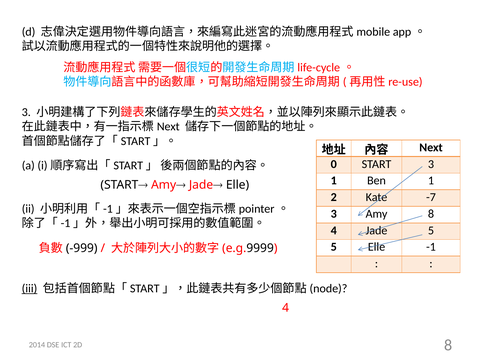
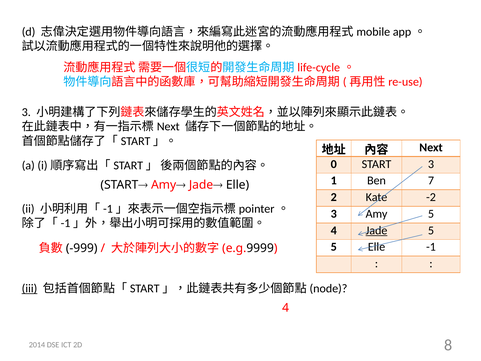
Ben 1: 1 -> 7
-7: -7 -> -2
Amy 8: 8 -> 5
Jade underline: none -> present
